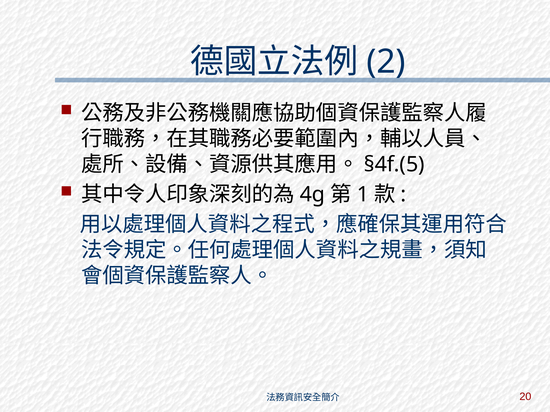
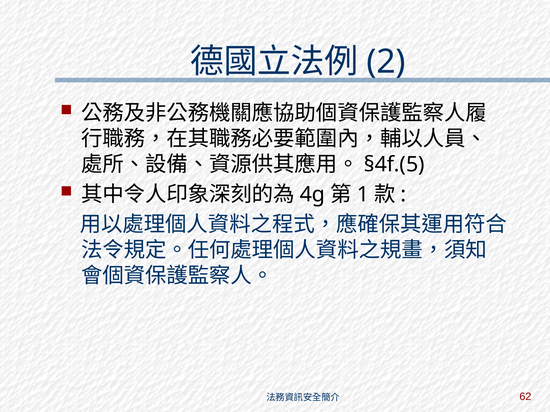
20: 20 -> 62
